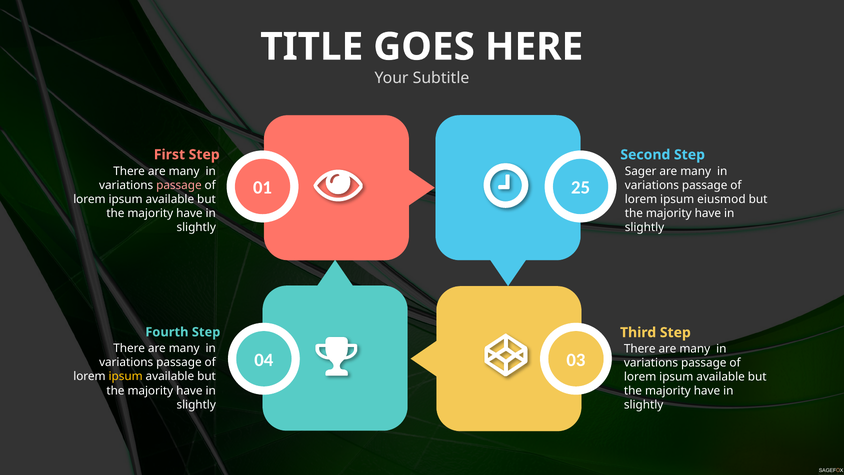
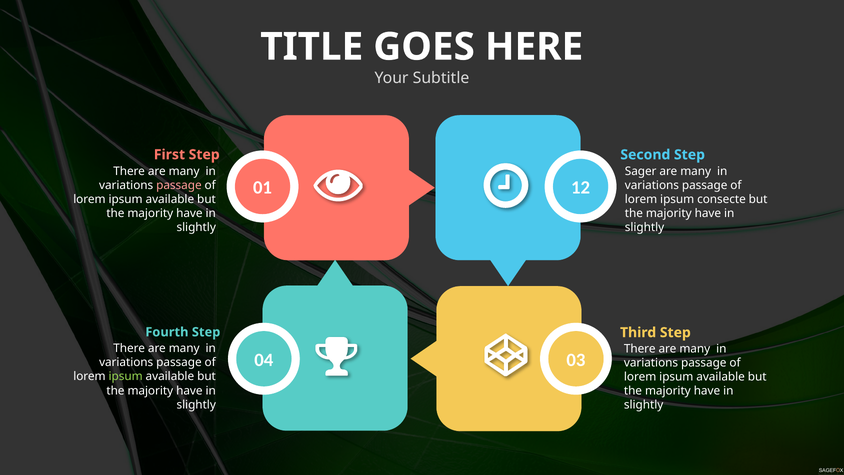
25: 25 -> 12
eiusmod: eiusmod -> consecte
ipsum at (126, 376) colour: yellow -> light green
